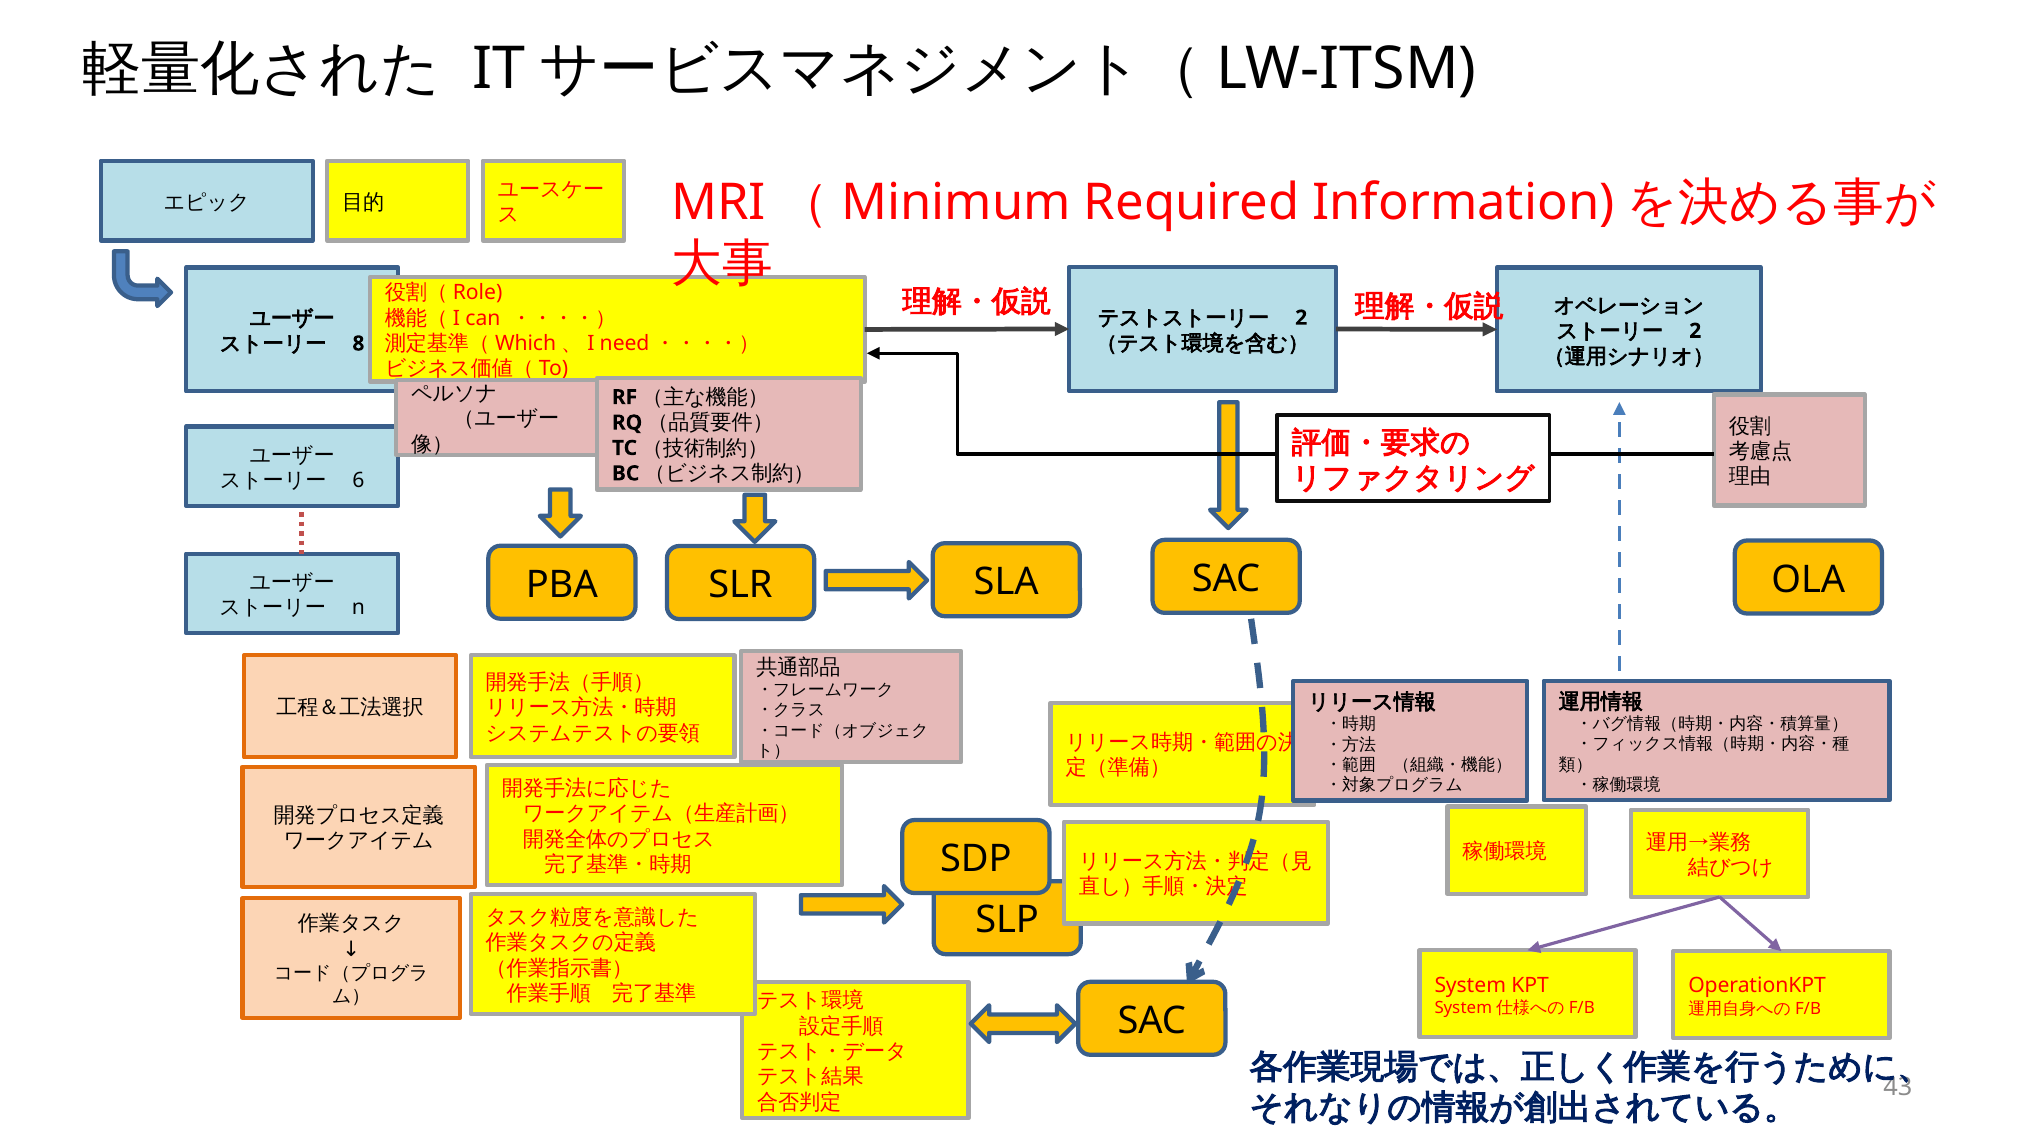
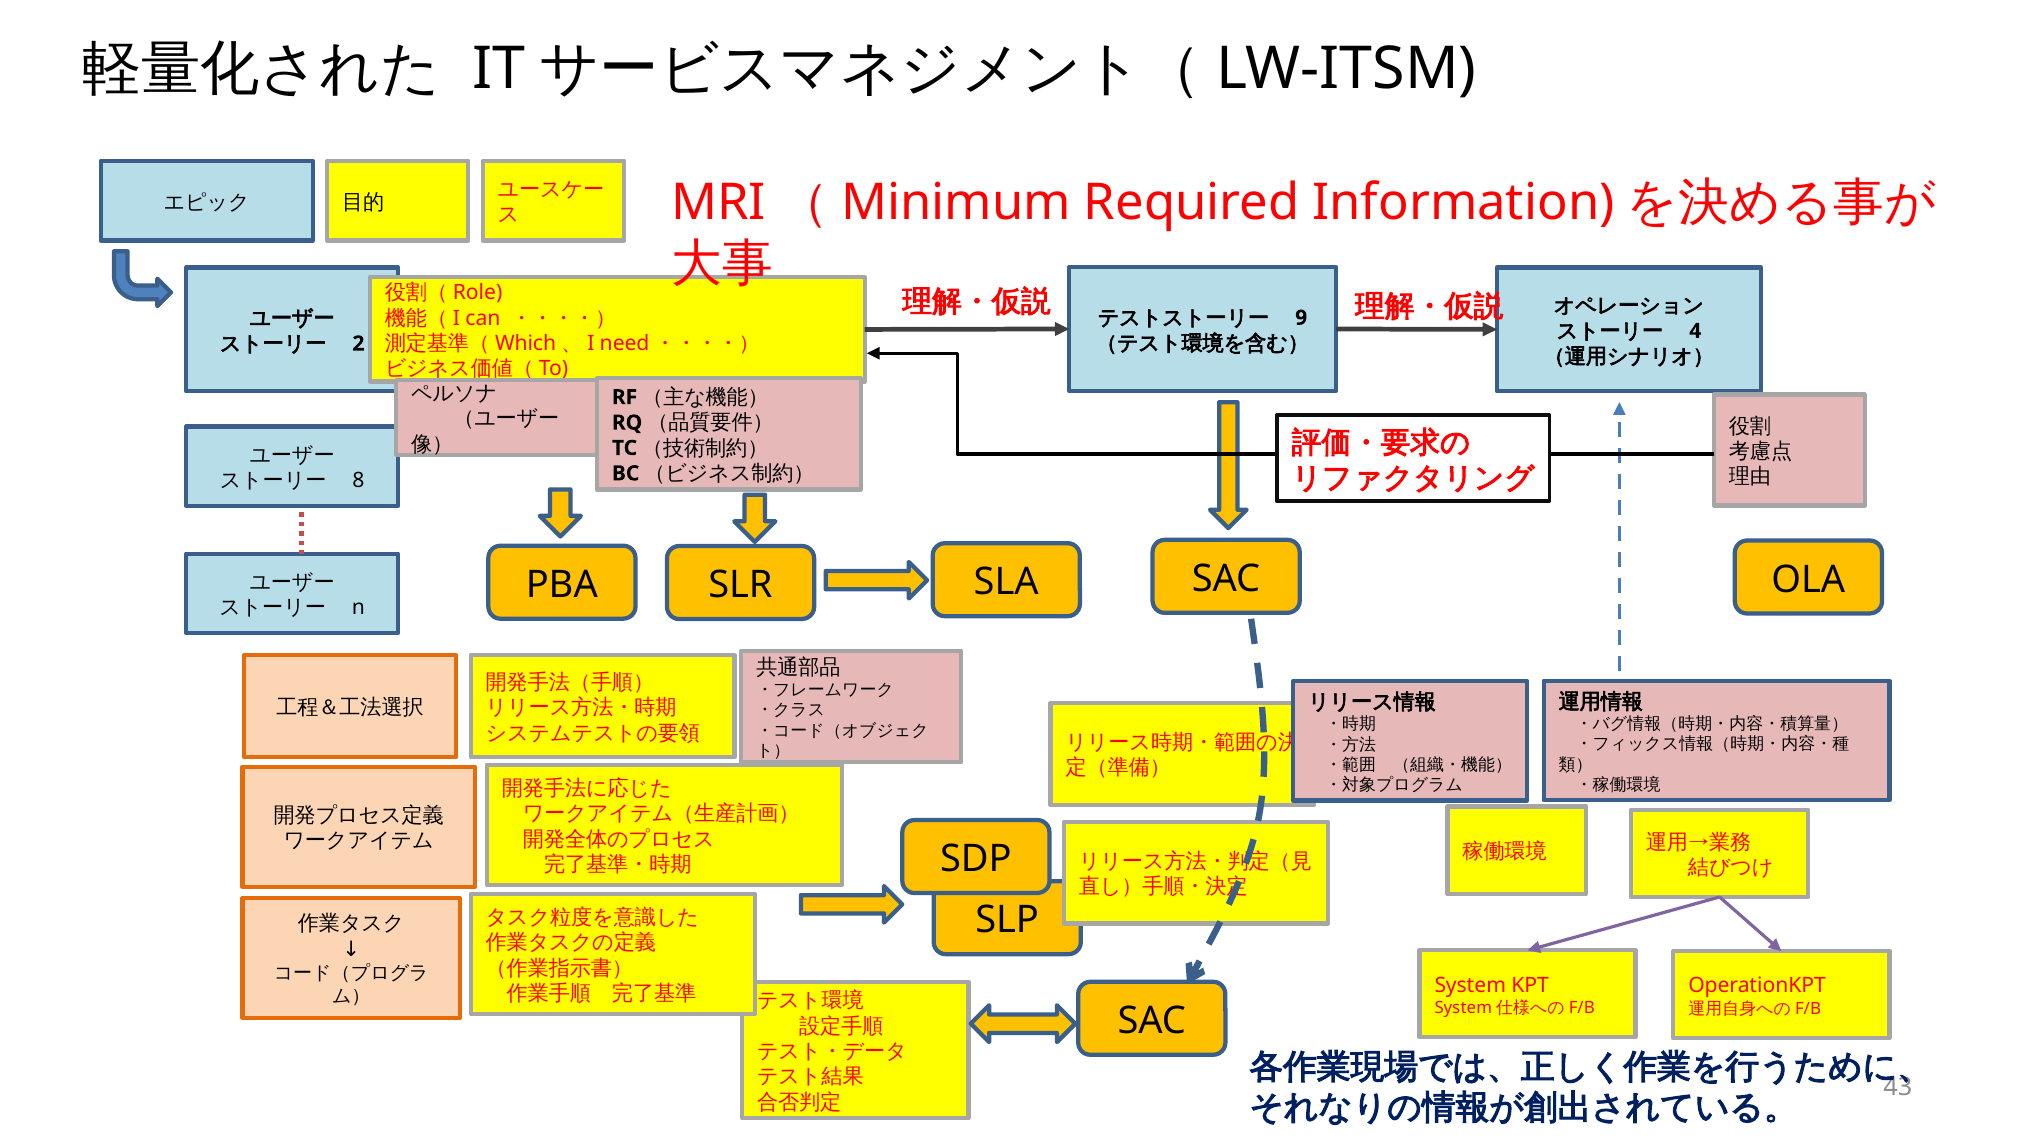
2 at (1301, 318): 2 -> 9
2 at (1695, 331): 2 -> 4
8: 8 -> 2
6: 6 -> 8
